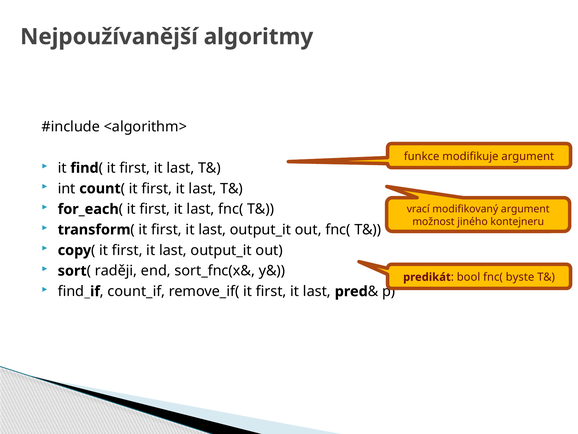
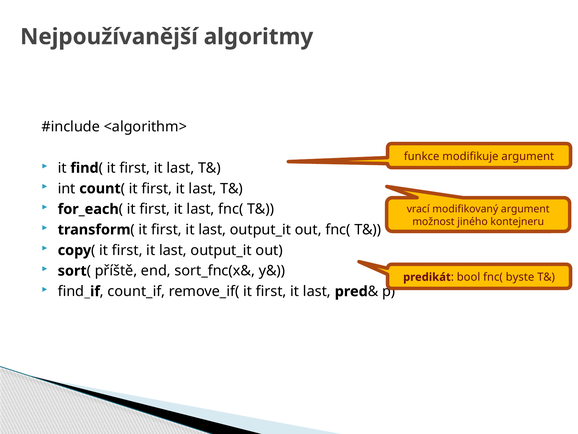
raději: raději -> příště
